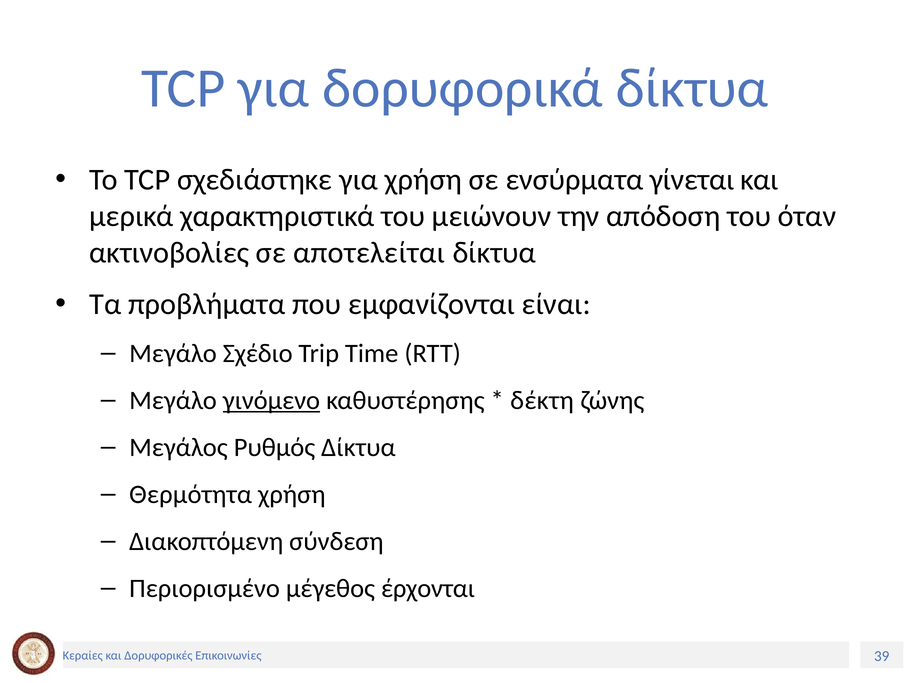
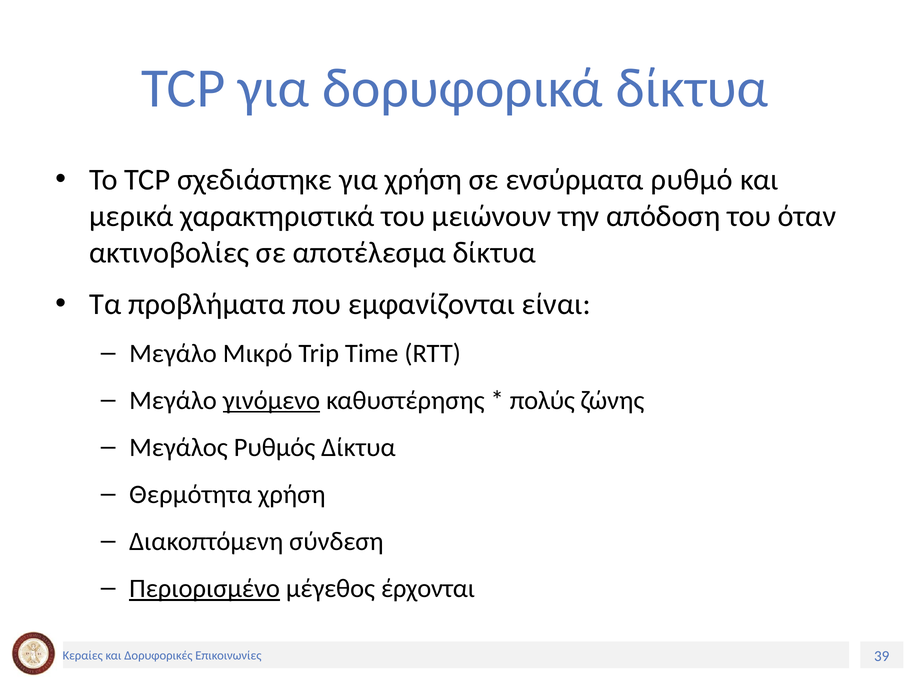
γίνεται: γίνεται -> ρυθμό
αποτελείται: αποτελείται -> αποτέλεσμα
Σχέδιο: Σχέδιο -> Μικρό
δέκτη: δέκτη -> πολύς
Περιορισμένο underline: none -> present
